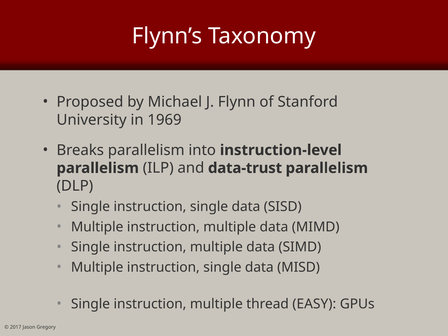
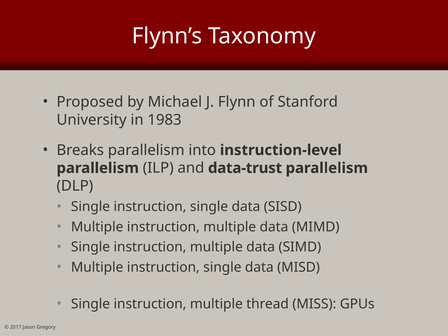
1969: 1969 -> 1983
EASY: EASY -> MISS
